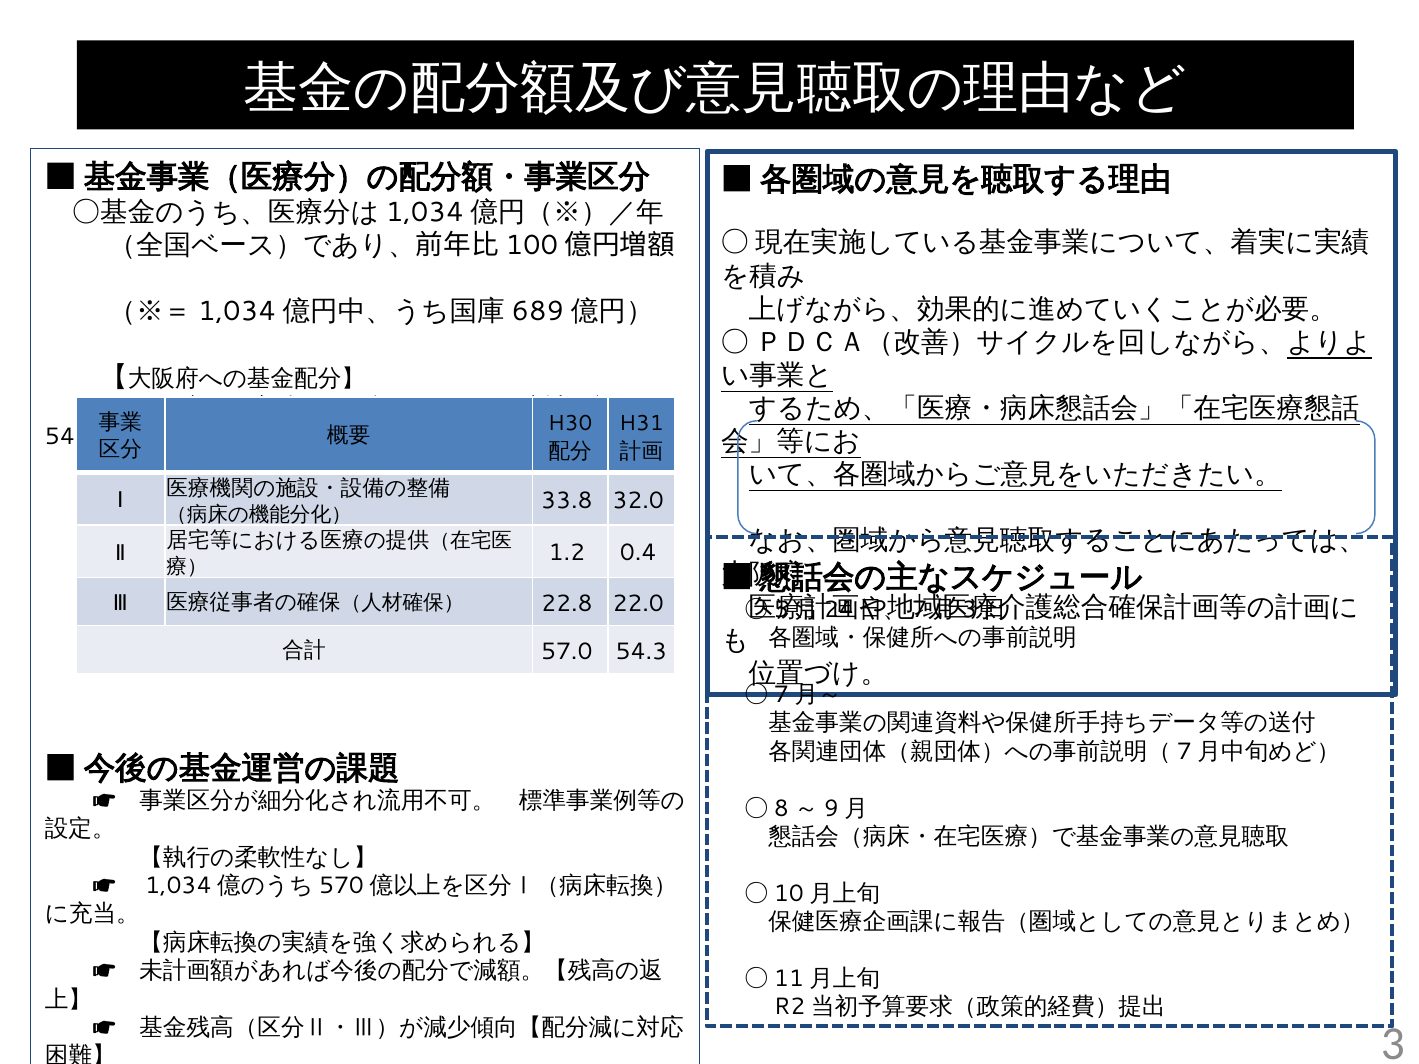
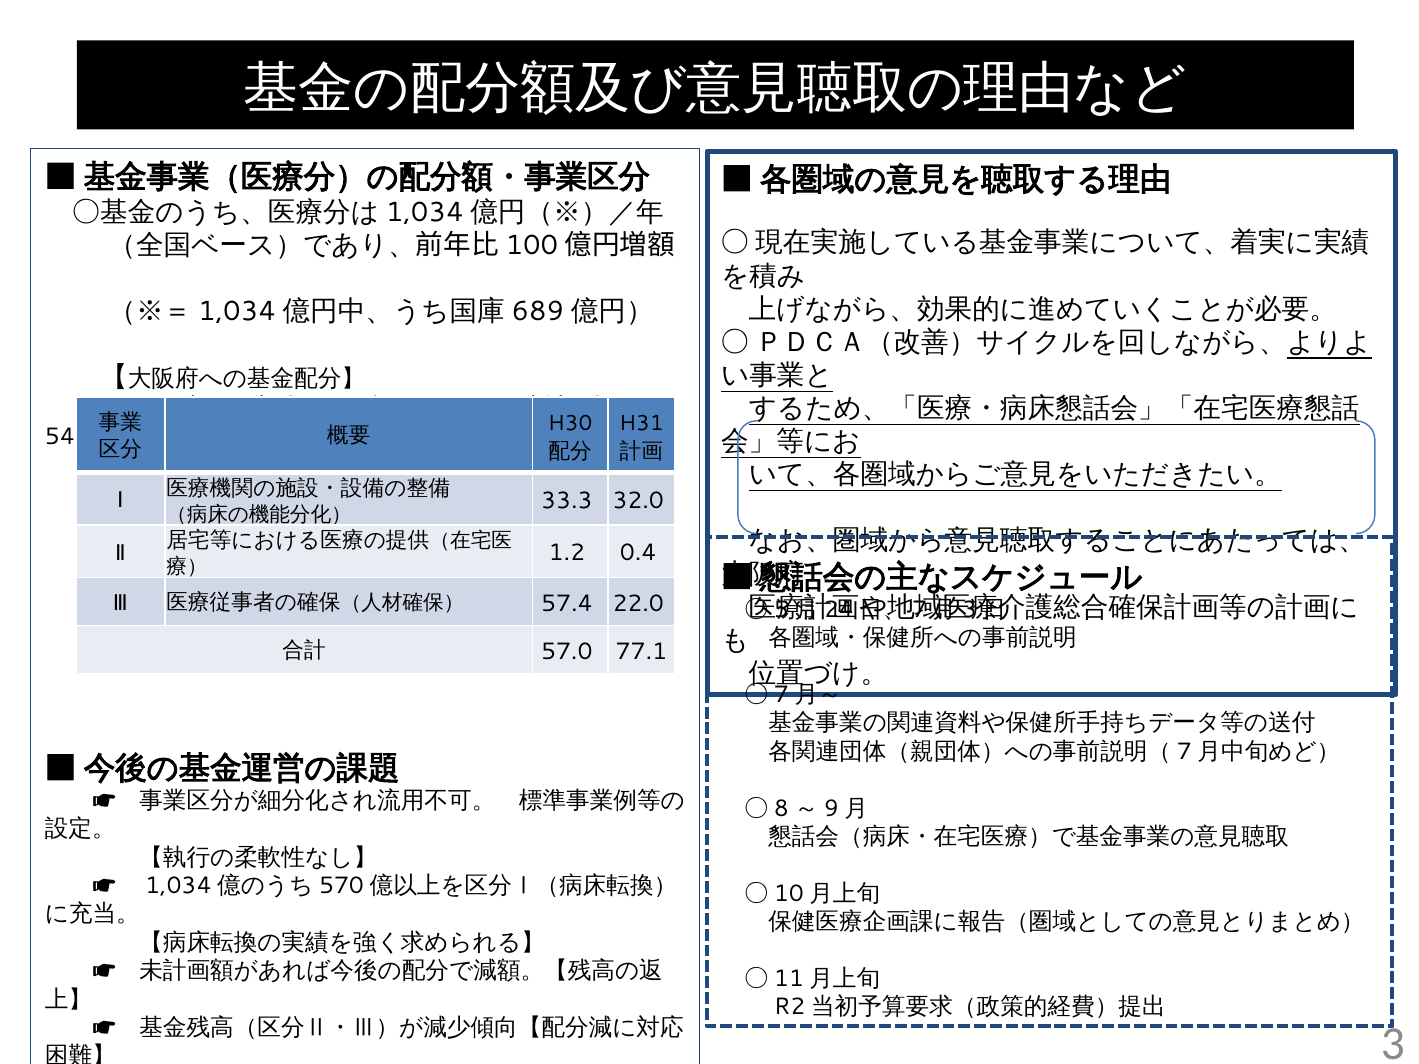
33.8: 33.8 -> 33.3
22.8: 22.8 -> 57.4
54.3: 54.3 -> 77.1
